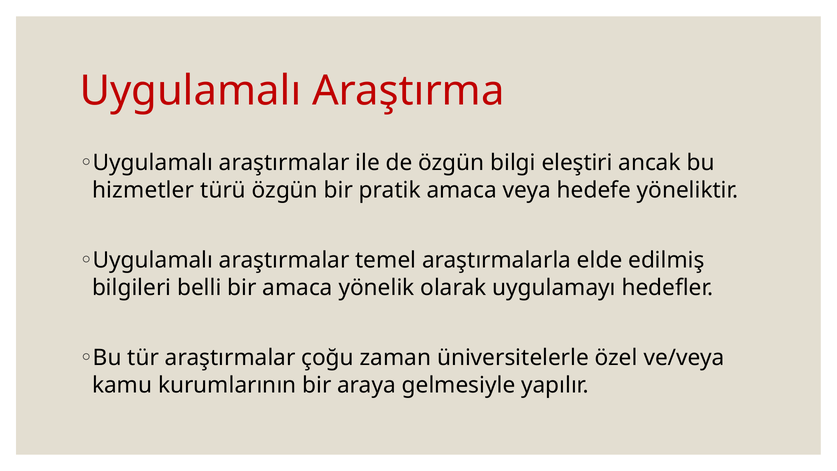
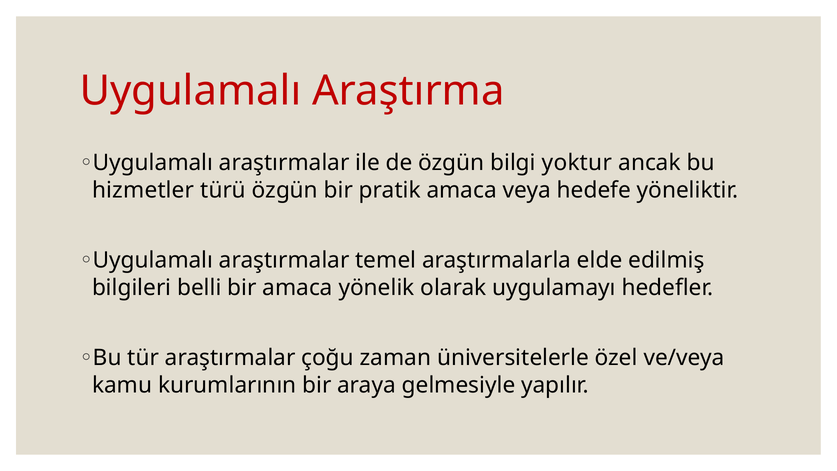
eleştiri: eleştiri -> yoktur
